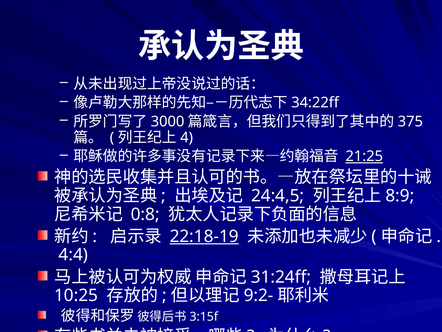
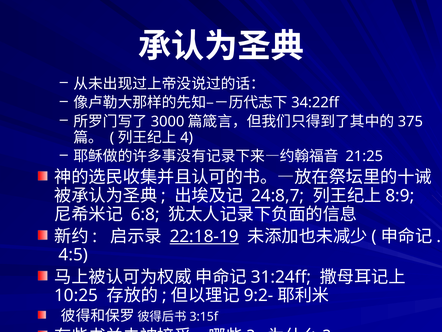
21:25 underline: present -> none
24:4,5: 24:4,5 -> 24:8,7
0:8: 0:8 -> 6:8
4:4: 4:4 -> 4:5
